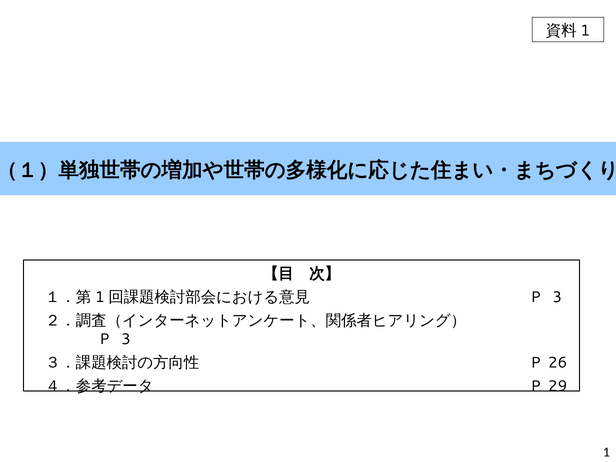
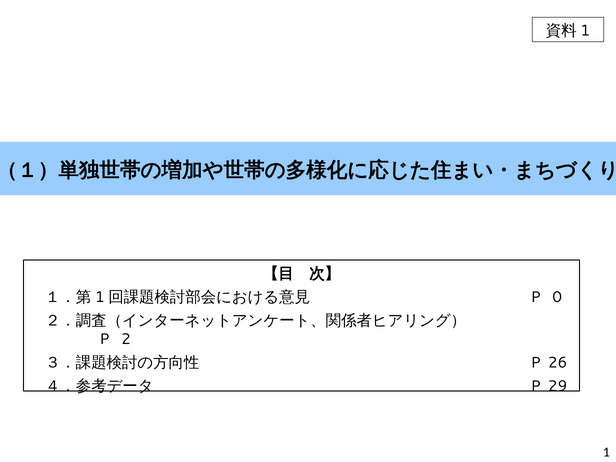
3 at (557, 297): 3 -> 0
3 at (126, 339): 3 -> 2
